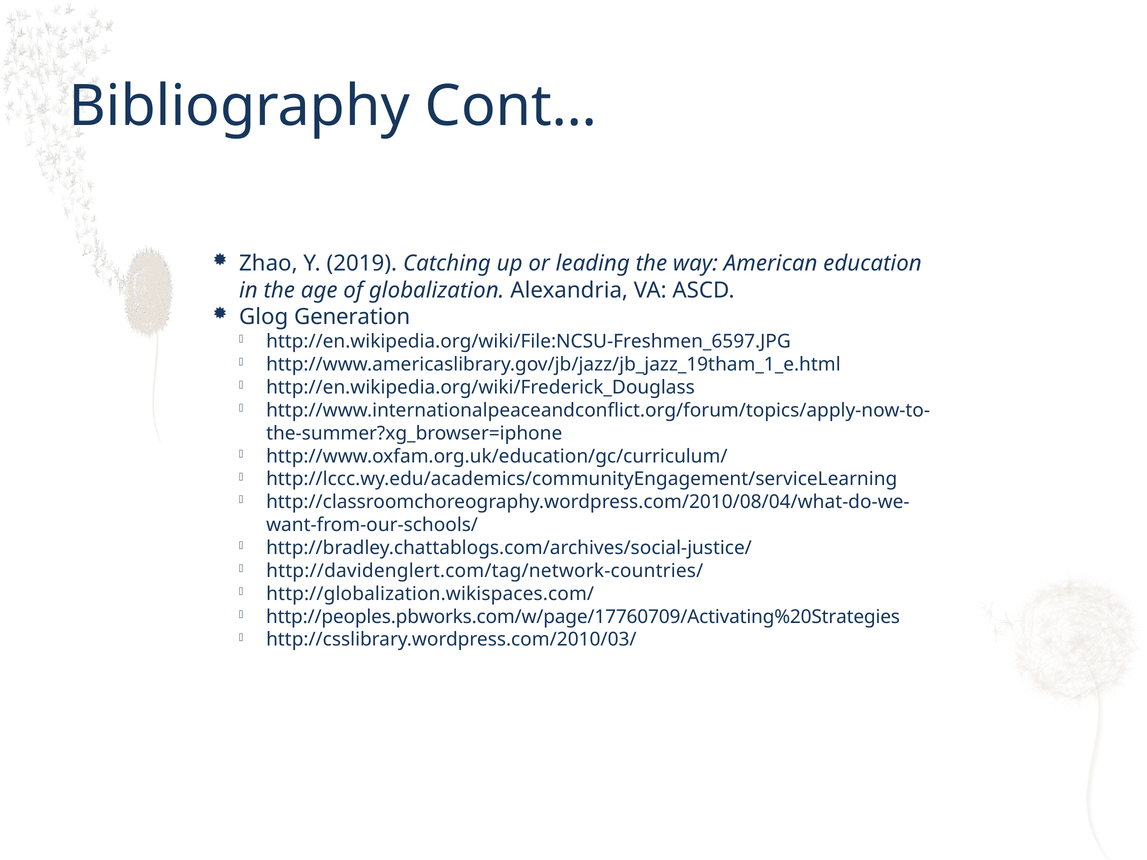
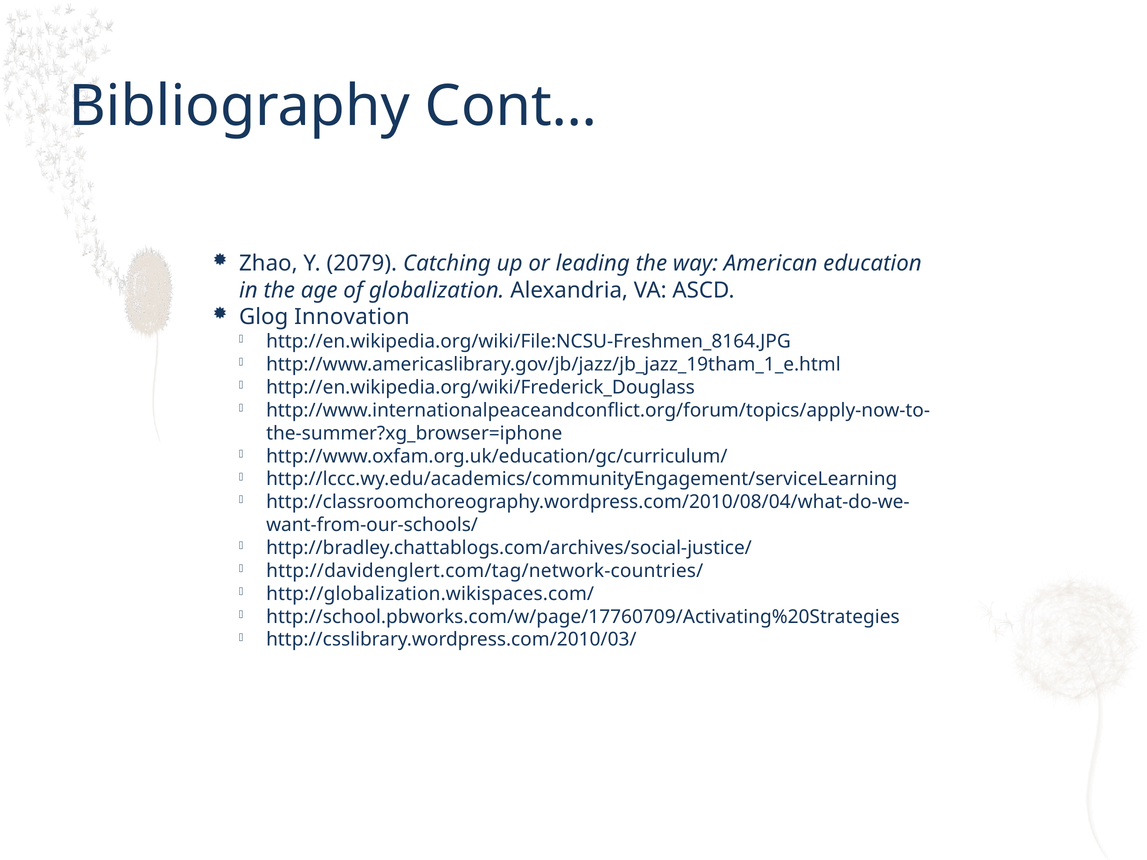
2019: 2019 -> 2079
Generation: Generation -> Innovation
http://en.wikipedia.org/wiki/File:NCSU-Freshmen_6597.JPG: http://en.wikipedia.org/wiki/File:NCSU-Freshmen_6597.JPG -> http://en.wikipedia.org/wiki/File:NCSU-Freshmen_8164.JPG
http://peoples.pbworks.com/w/page/17760709/Activating%20Strategies: http://peoples.pbworks.com/w/page/17760709/Activating%20Strategies -> http://school.pbworks.com/w/page/17760709/Activating%20Strategies
